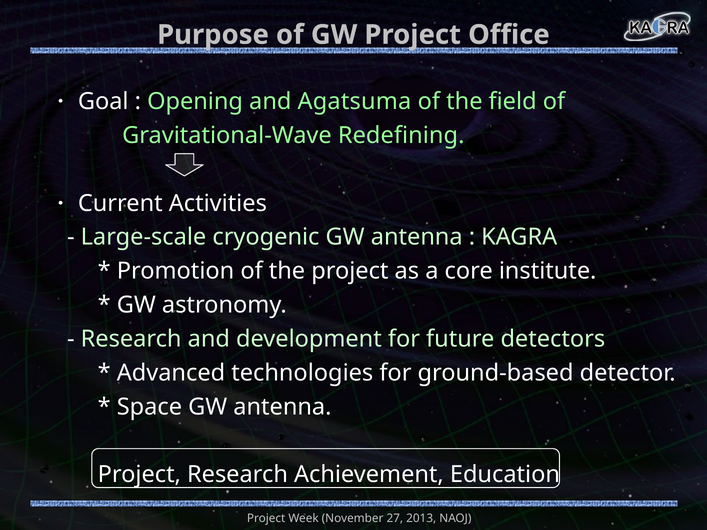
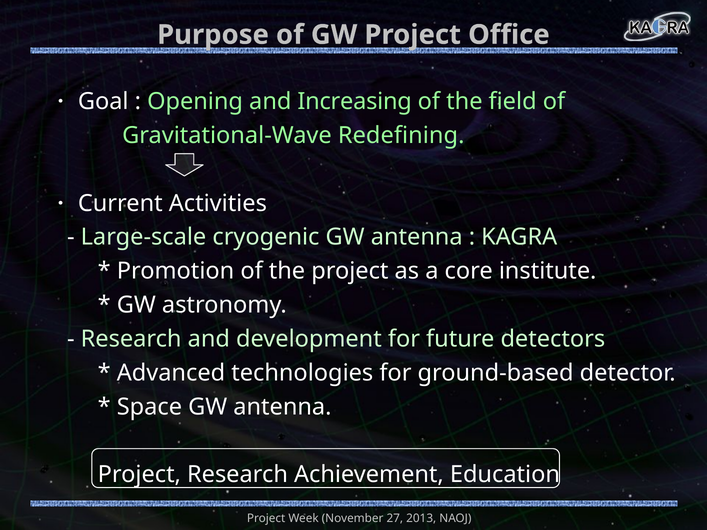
Agatsuma: Agatsuma -> Increasing
